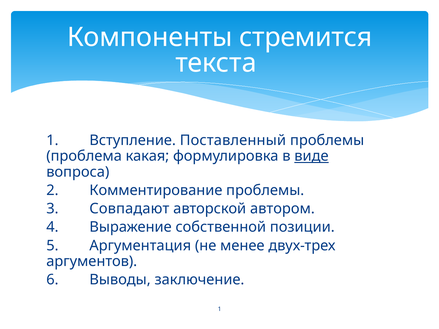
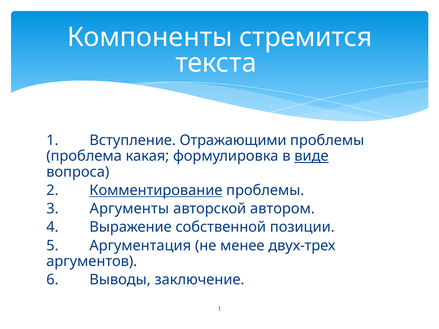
Поставленный: Поставленный -> Отражающими
Комментирование underline: none -> present
Совпадают: Совпадают -> Аргументы
